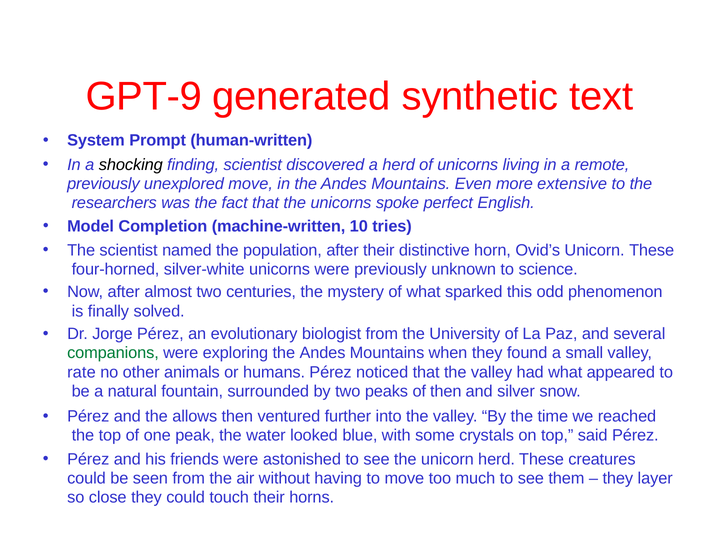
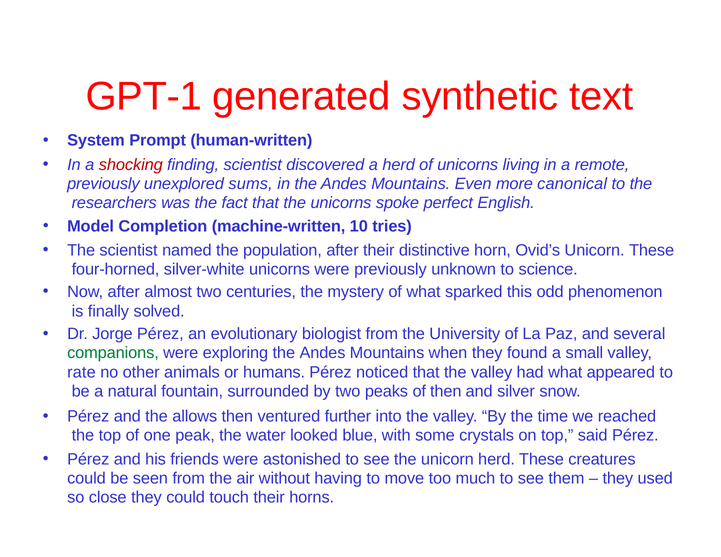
GPT-9: GPT-9 -> GPT-1
shocking colour: black -> red
unexplored move: move -> sums
extensive: extensive -> canonical
layer: layer -> used
